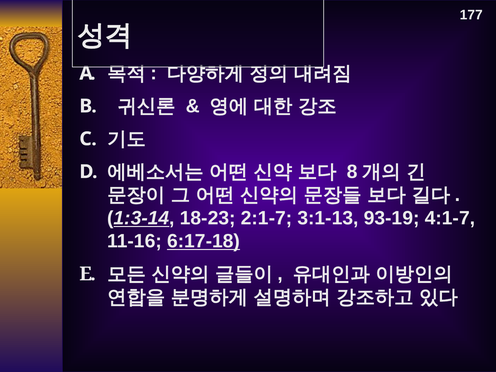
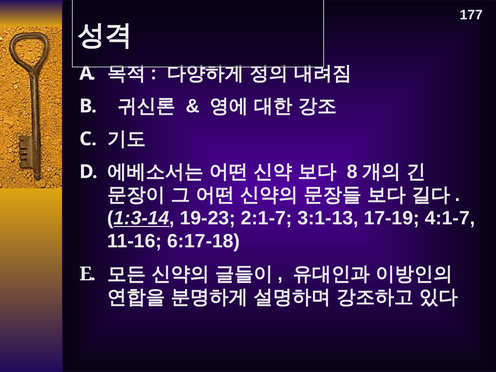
18-23: 18-23 -> 19-23
93-19: 93-19 -> 17-19
6:17-18 underline: present -> none
